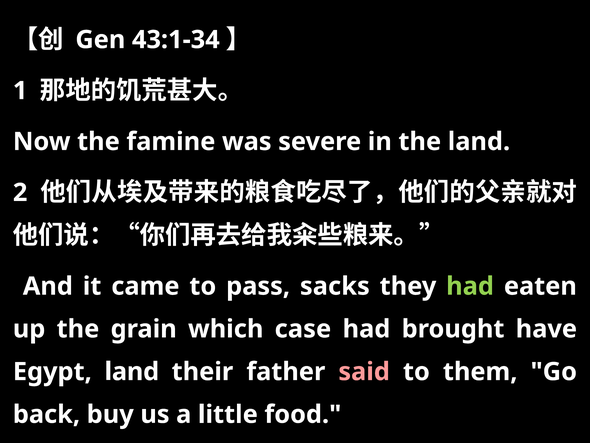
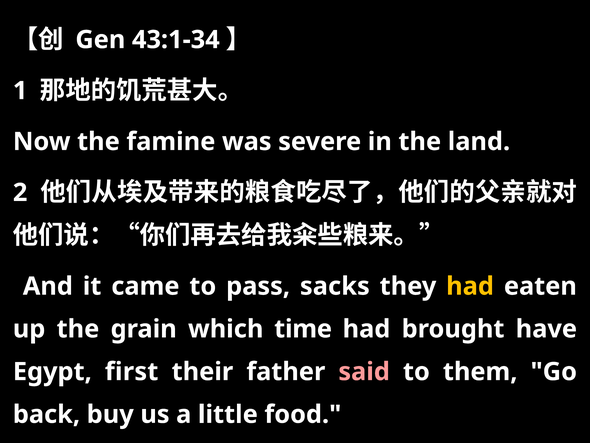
had at (470, 286) colour: light green -> yellow
case: case -> time
Egypt land: land -> first
